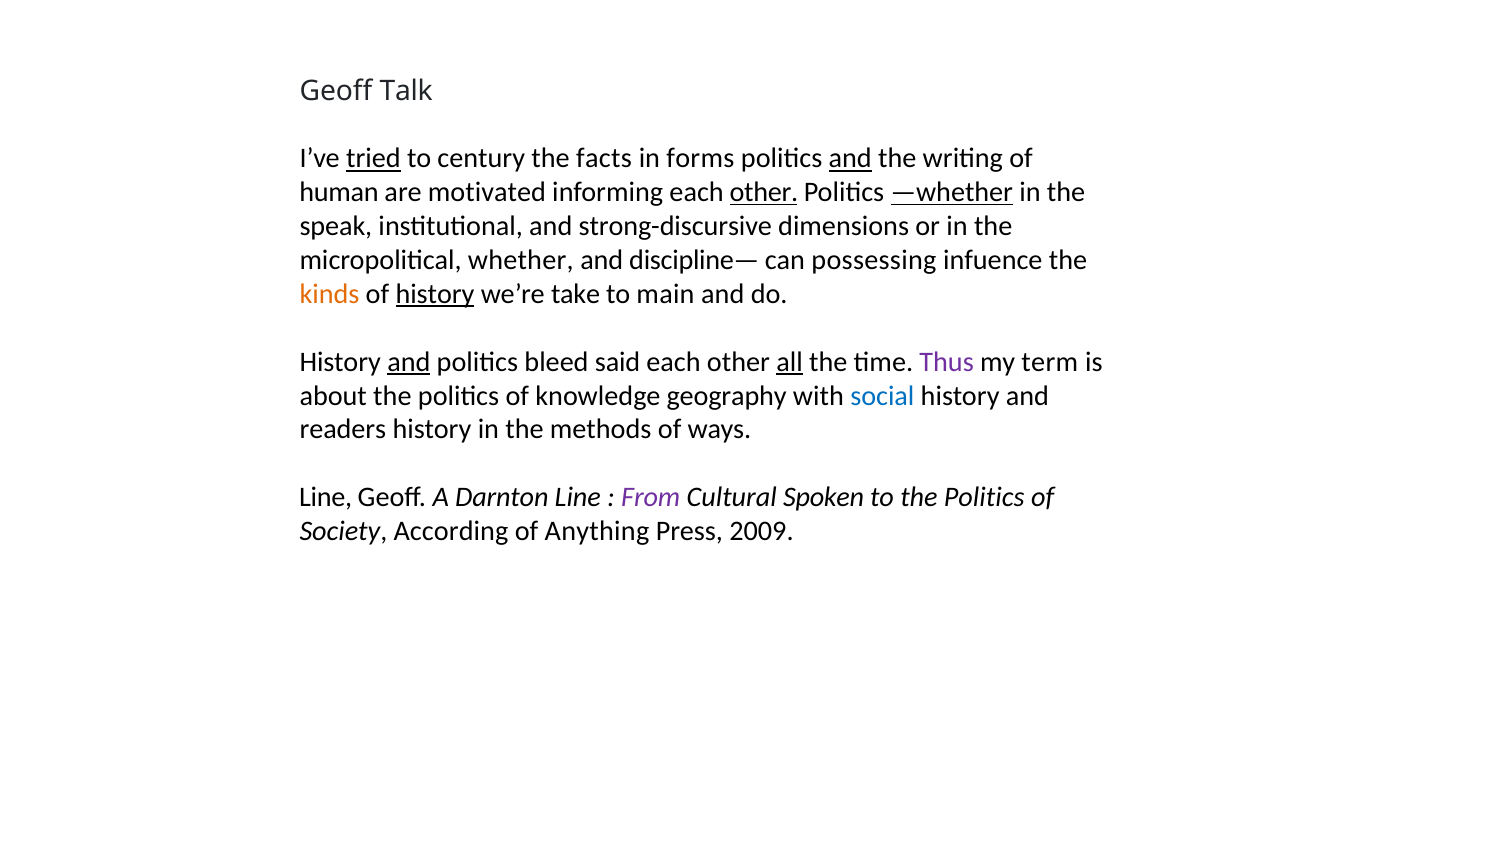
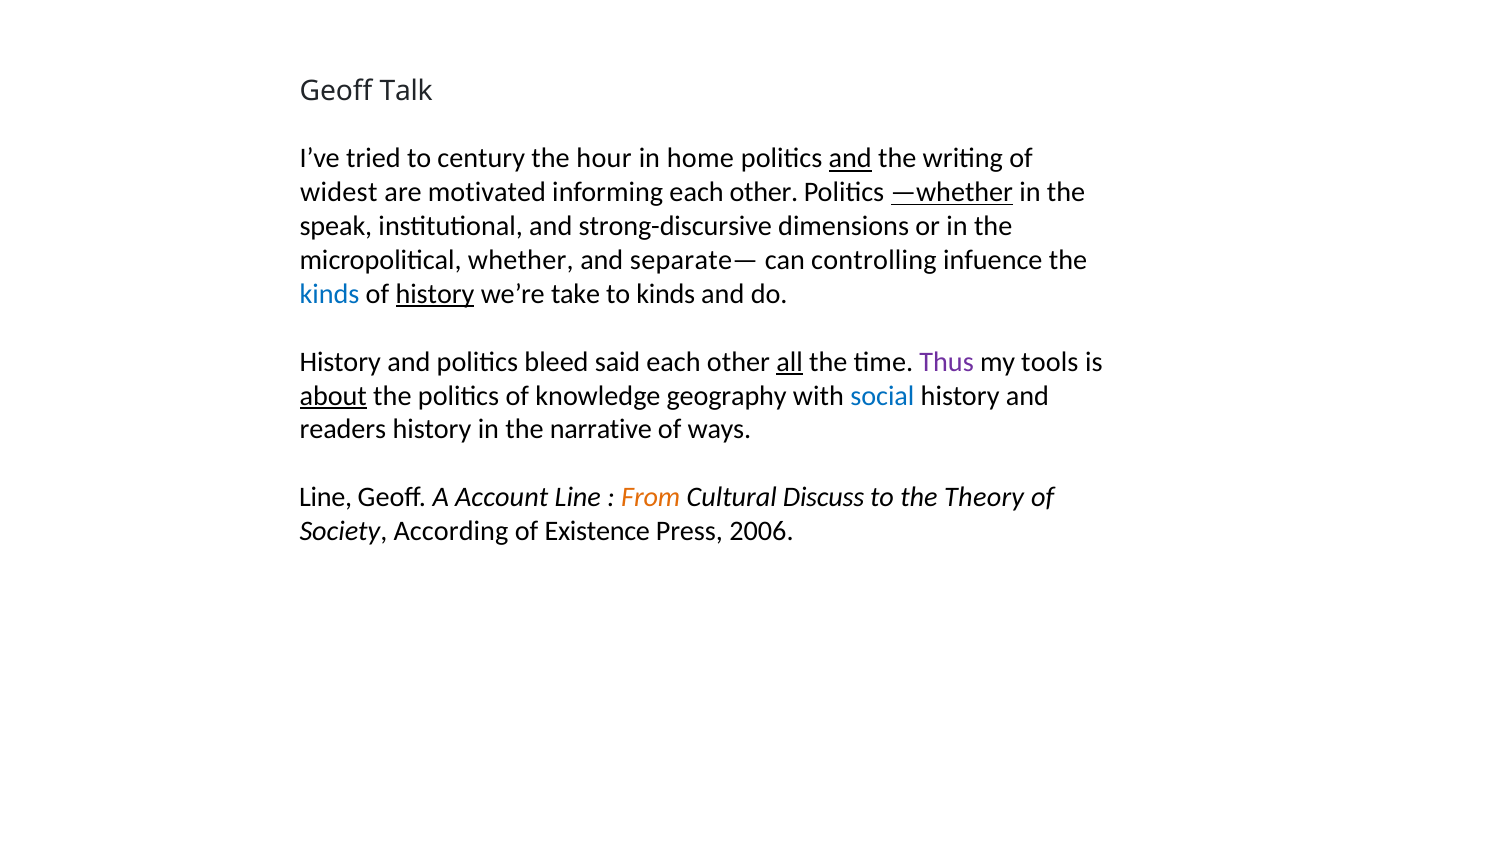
tried underline: present -> none
facts: facts -> hour
forms: forms -> home
human: human -> widest
other at (764, 192) underline: present -> none
discipline—: discipline— -> separate—
possessing: possessing -> controlling
kinds at (330, 294) colour: orange -> blue
to main: main -> kinds
and at (409, 362) underline: present -> none
term: term -> tools
about underline: none -> present
methods: methods -> narrative
Darnton: Darnton -> Account
From colour: purple -> orange
Spoken: Spoken -> Discuss
to the Politics: Politics -> Theory
Anything: Anything -> Existence
2009: 2009 -> 2006
